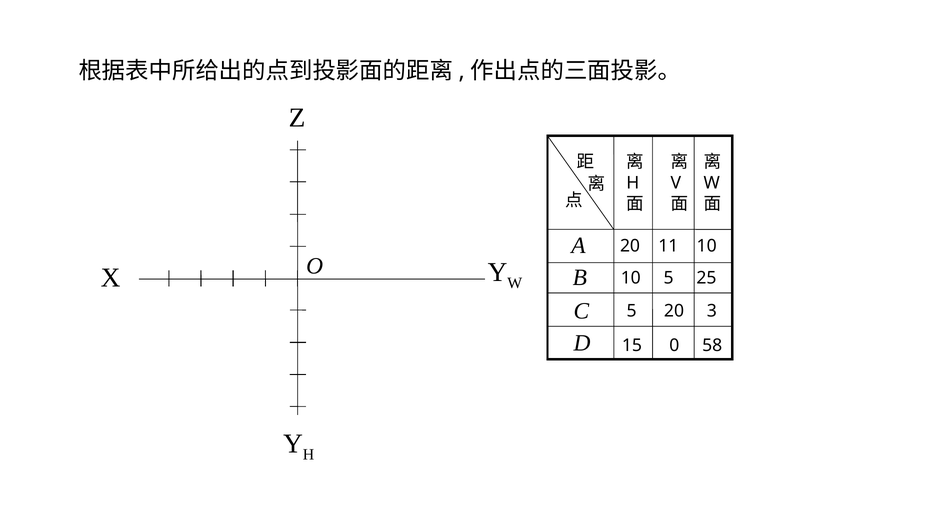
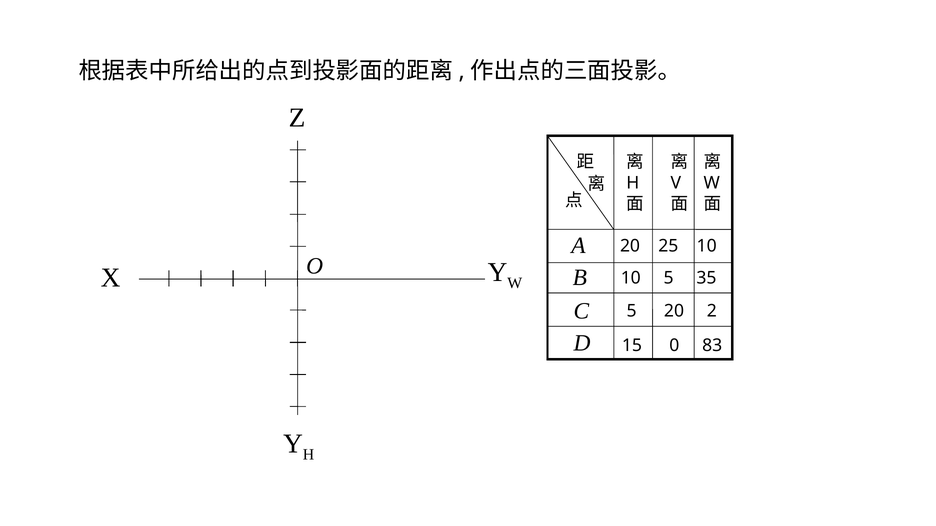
11: 11 -> 25
25: 25 -> 35
3: 3 -> 2
58: 58 -> 83
